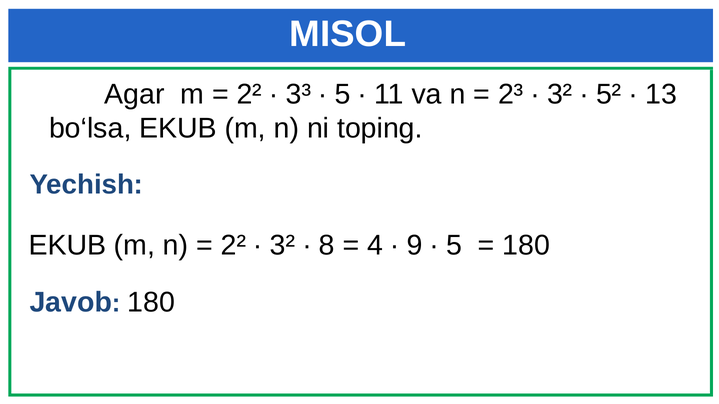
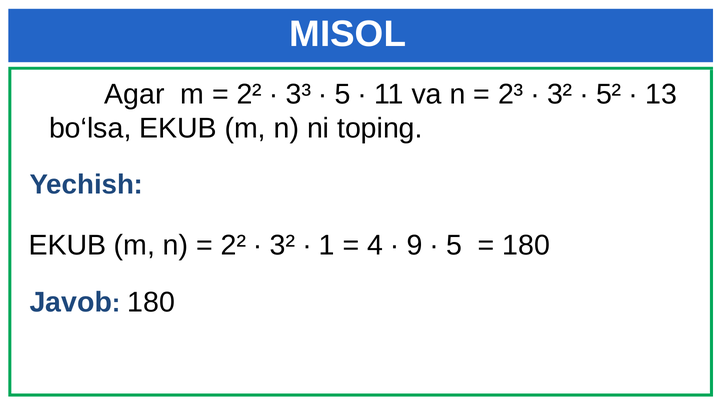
8: 8 -> 1
